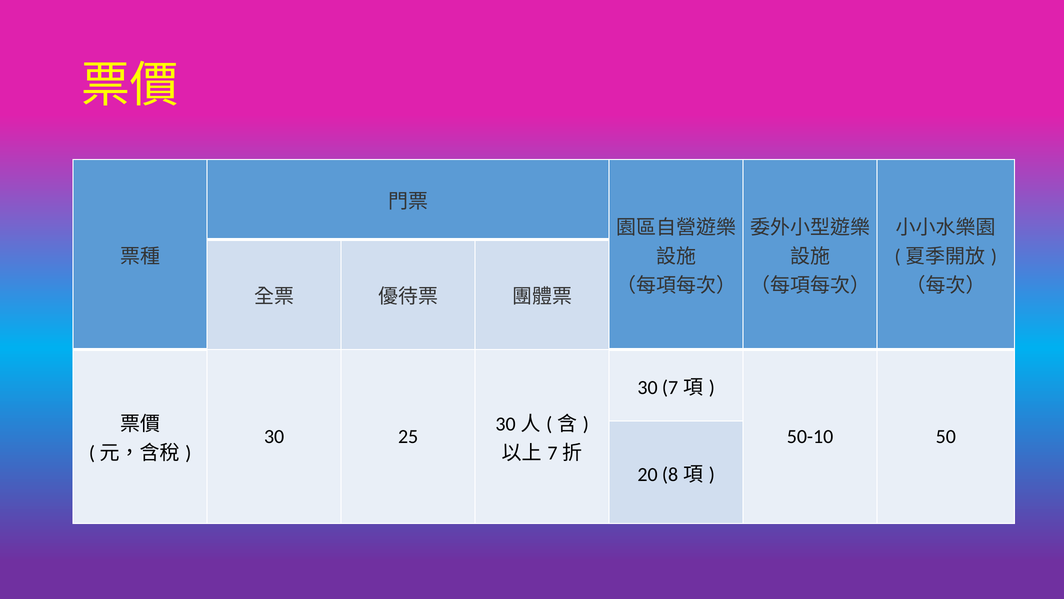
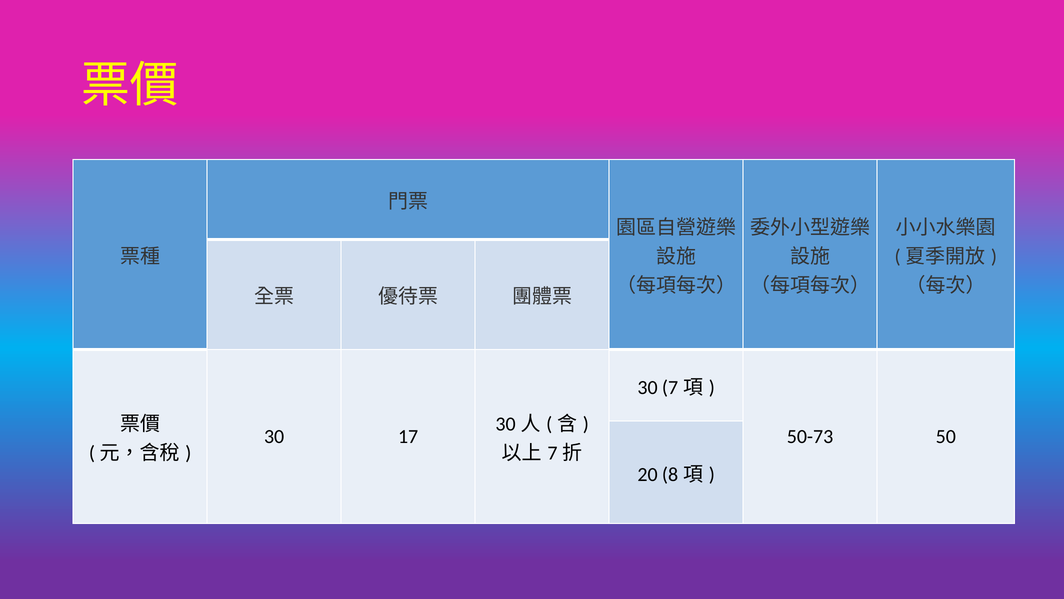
25: 25 -> 17
50-10: 50-10 -> 50-73
